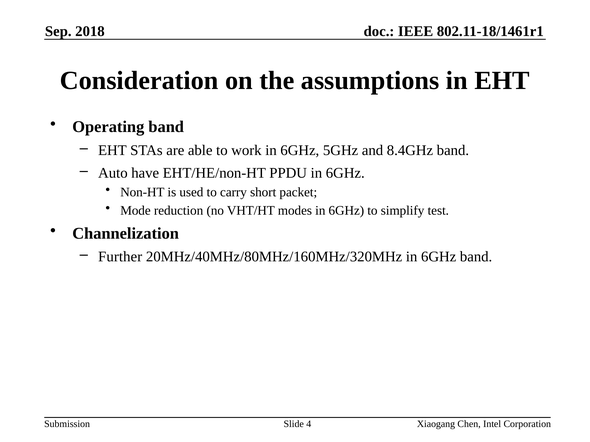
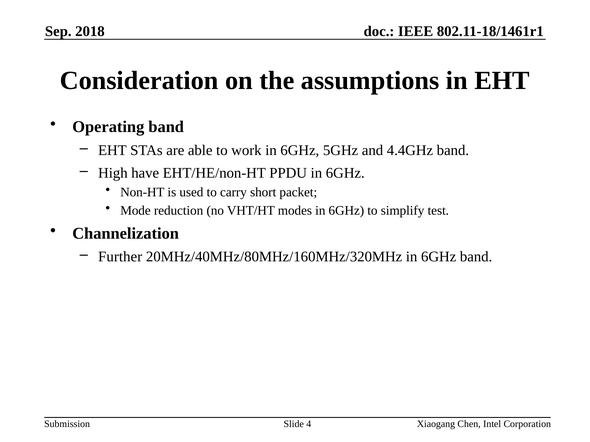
8.4GHz: 8.4GHz -> 4.4GHz
Auto: Auto -> High
